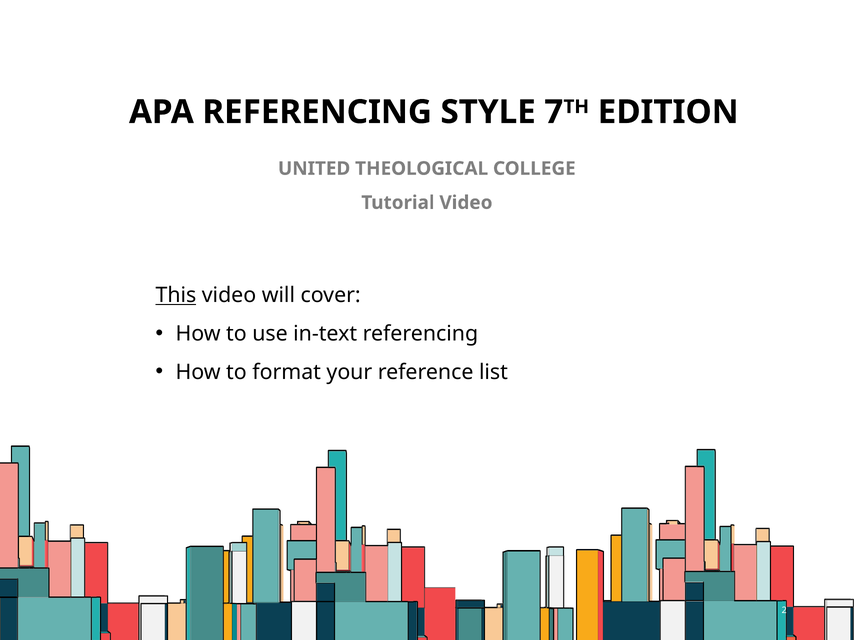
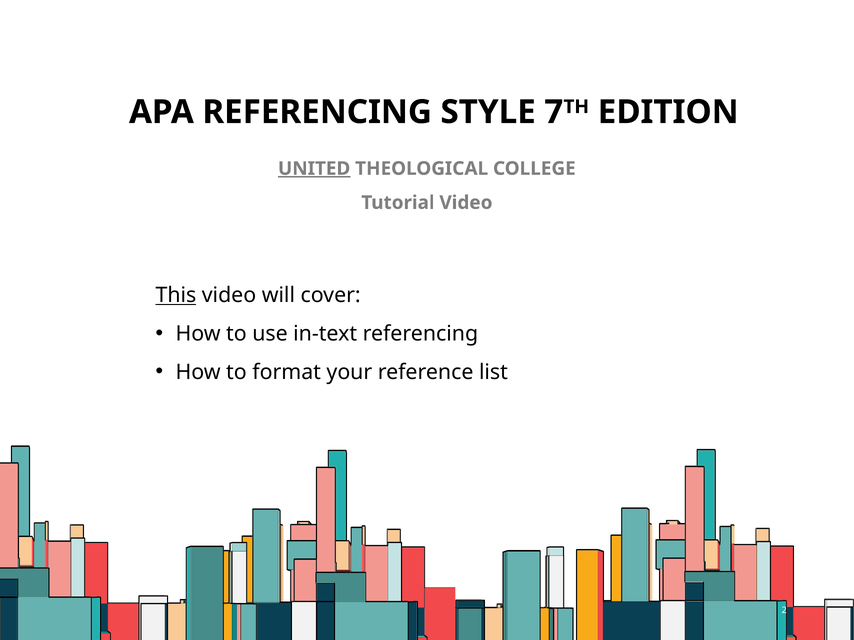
UNITED underline: none -> present
